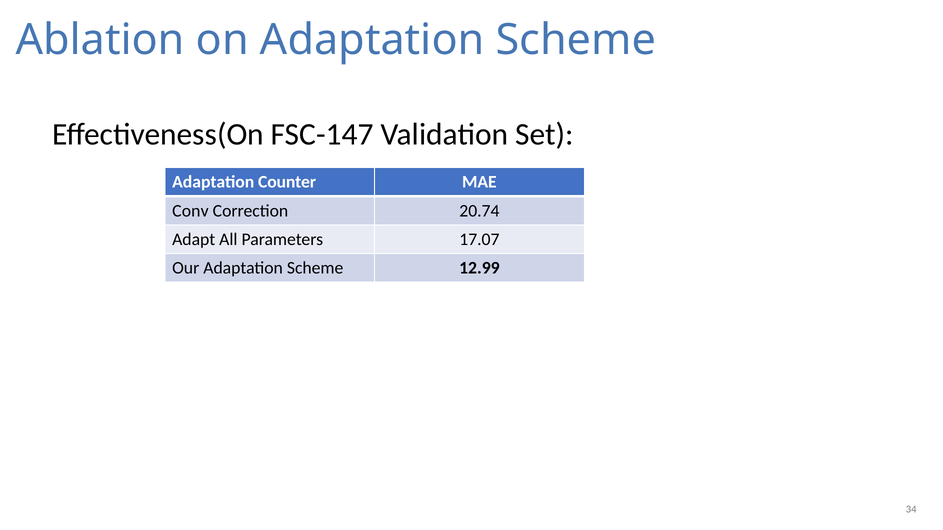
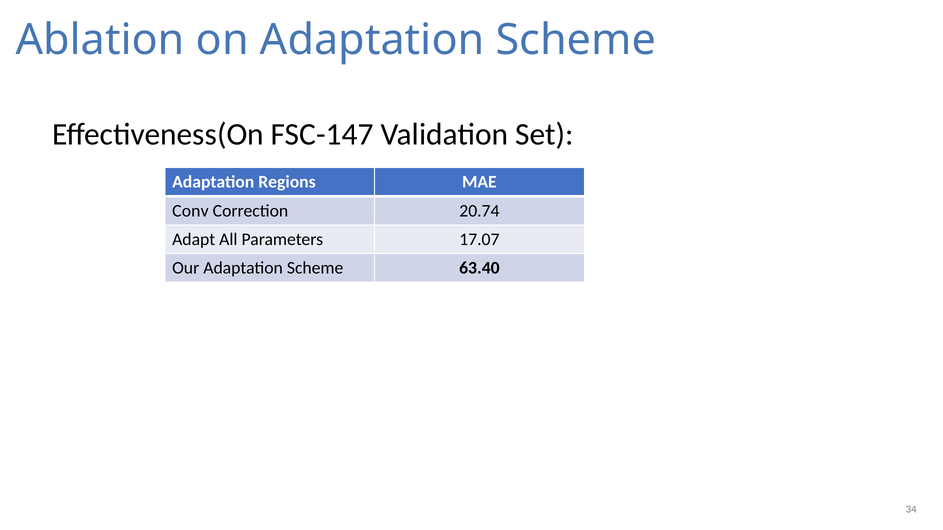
Counter: Counter -> Regions
12.99: 12.99 -> 63.40
